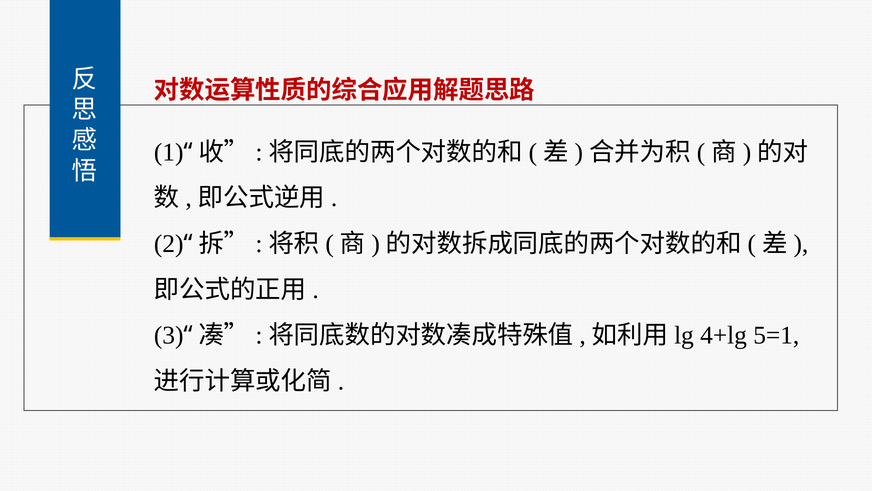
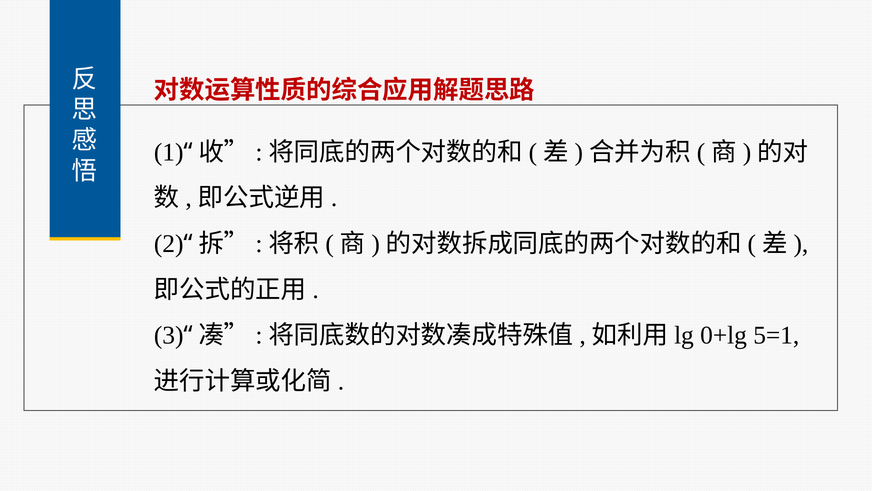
4+lg: 4+lg -> 0+lg
